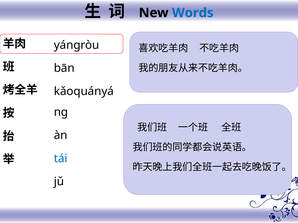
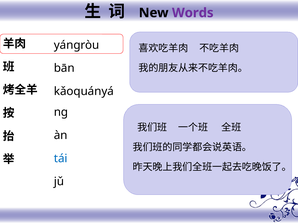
Words colour: blue -> purple
